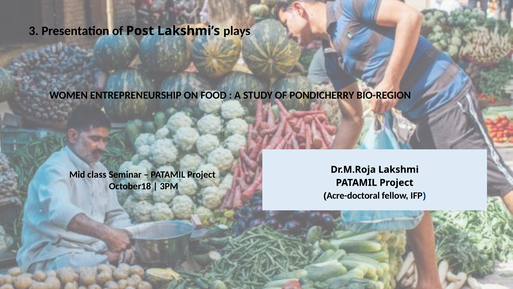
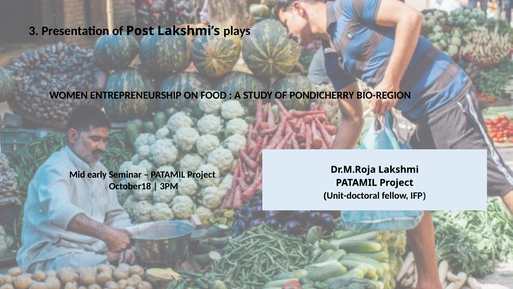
class: class -> early
Acre-doctoral: Acre-doctoral -> Unit-doctoral
